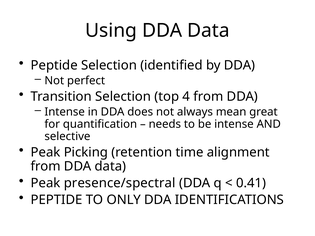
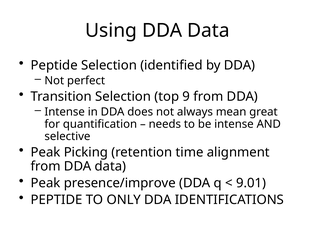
4: 4 -> 9
presence/spectral: presence/spectral -> presence/improve
0.41: 0.41 -> 9.01
